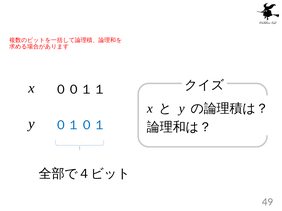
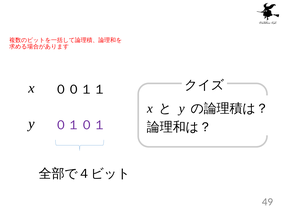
０１０１ colour: blue -> purple
